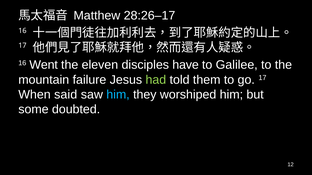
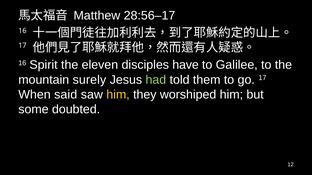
28:26–17: 28:26–17 -> 28:56–17
Went: Went -> Spirit
failure: failure -> surely
him at (118, 95) colour: light blue -> yellow
